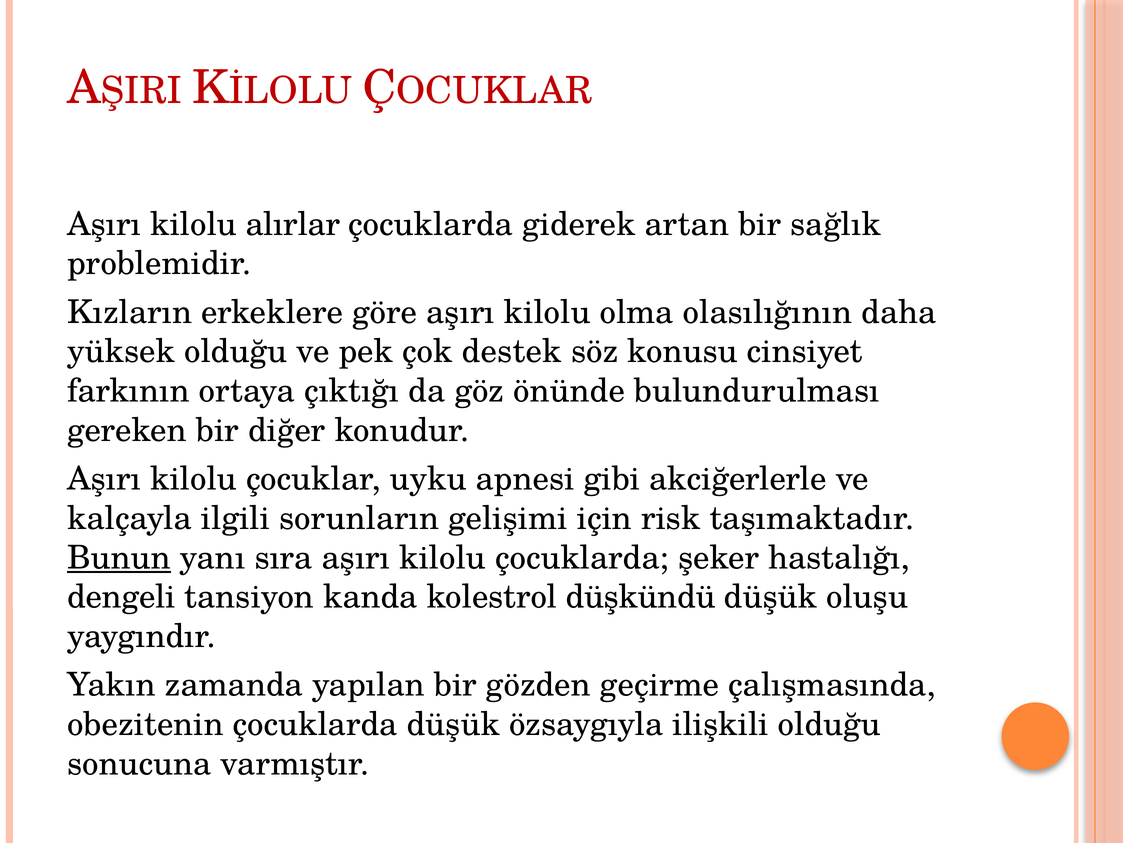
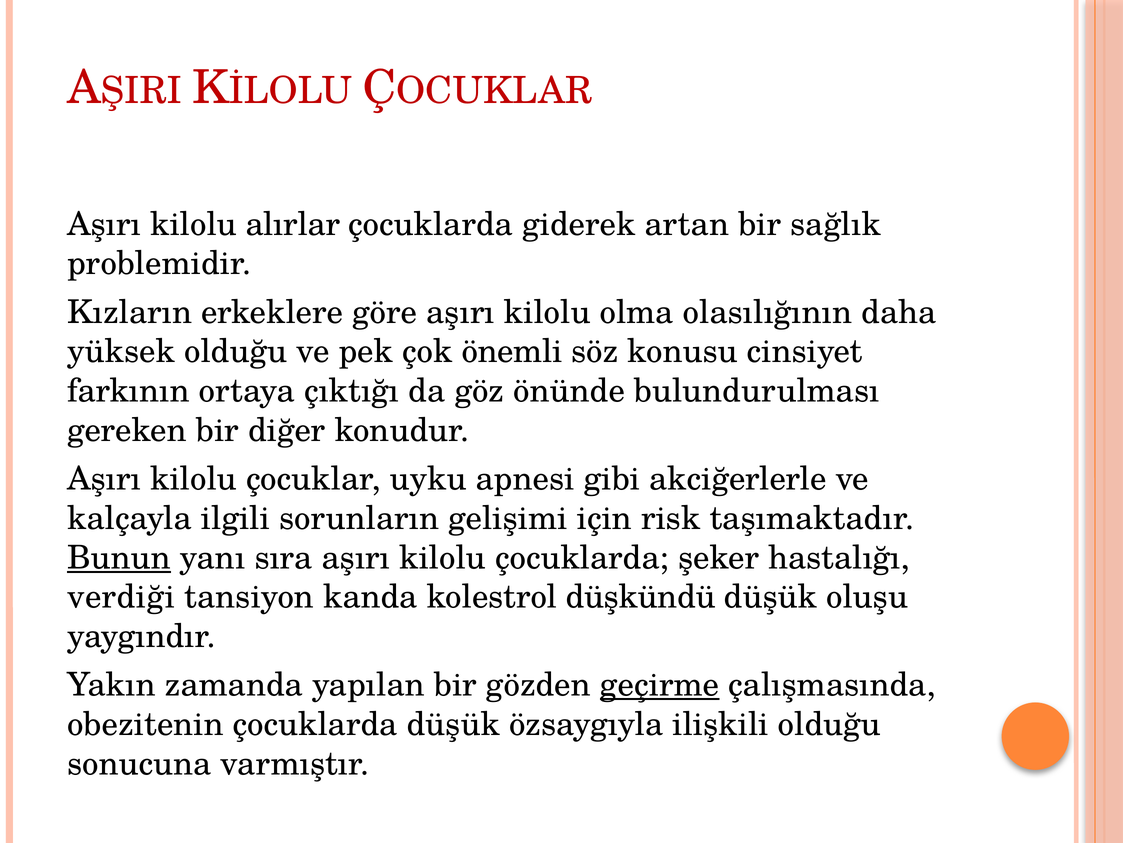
destek: destek -> önemli
dengeli: dengeli -> verdiği
geçirme underline: none -> present
